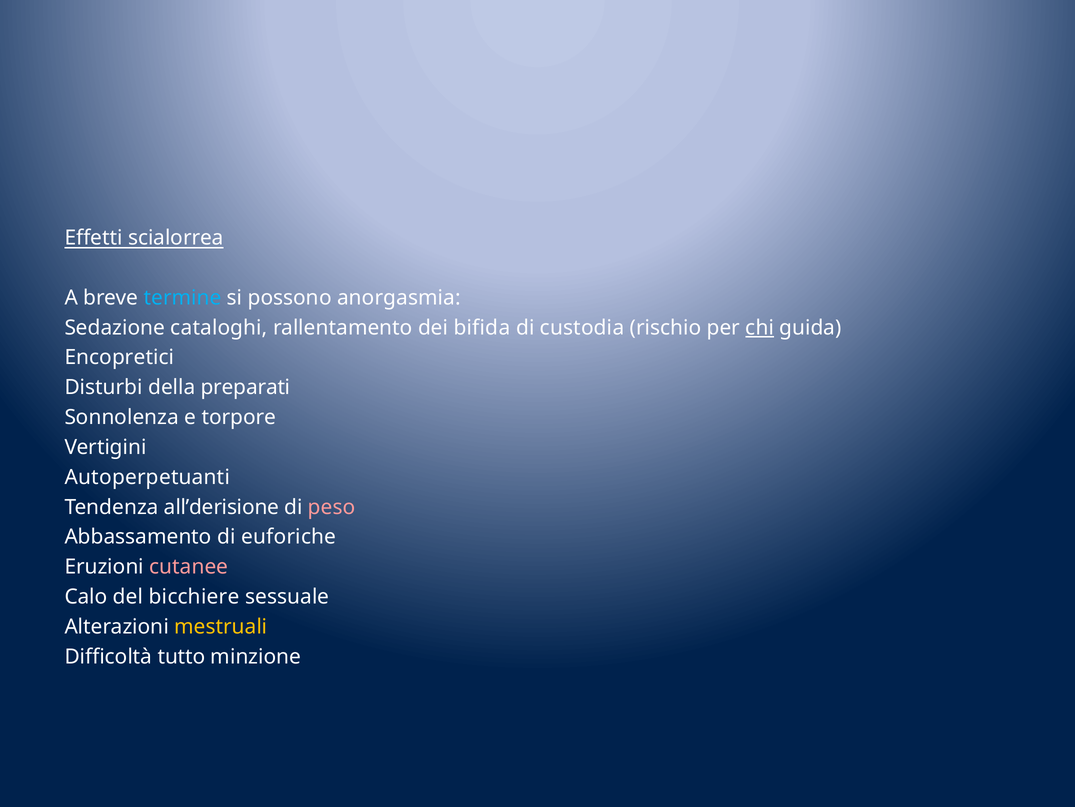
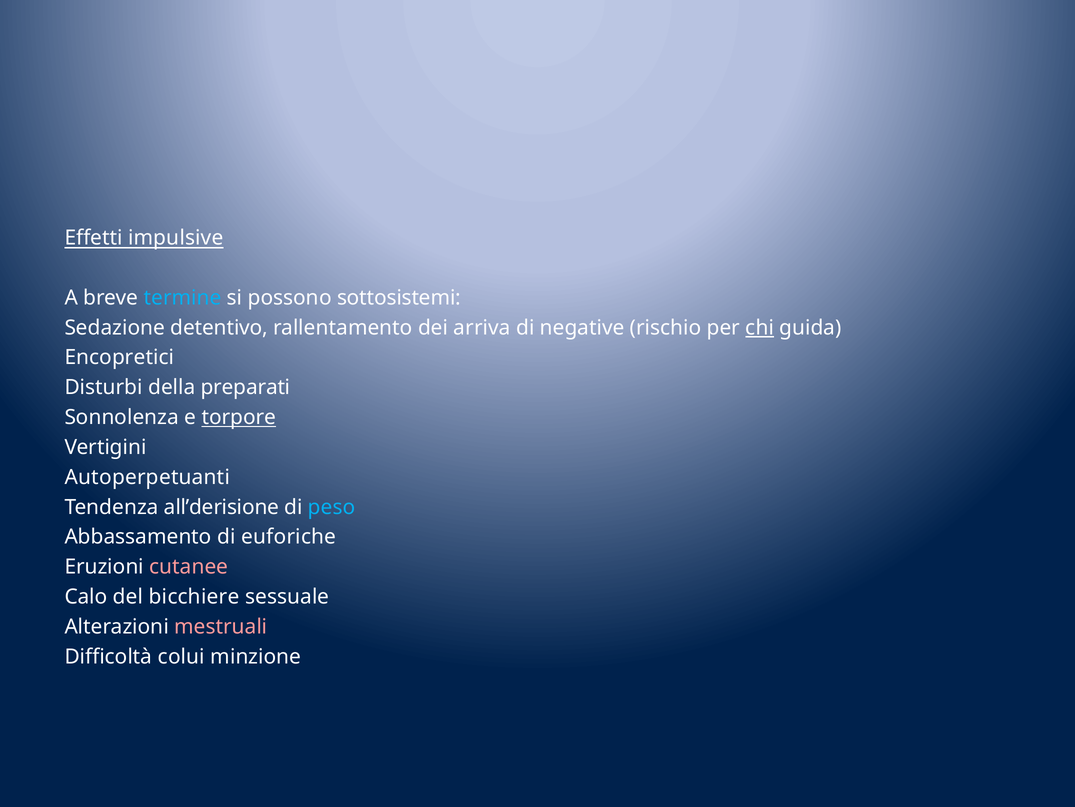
scialorrea: scialorrea -> impulsive
anorgasmia: anorgasmia -> sottosistemi
cataloghi: cataloghi -> detentivo
bifida: bifida -> arriva
custodia: custodia -> negative
torpore underline: none -> present
peso colour: pink -> light blue
mestruali colour: yellow -> pink
tutto: tutto -> colui
